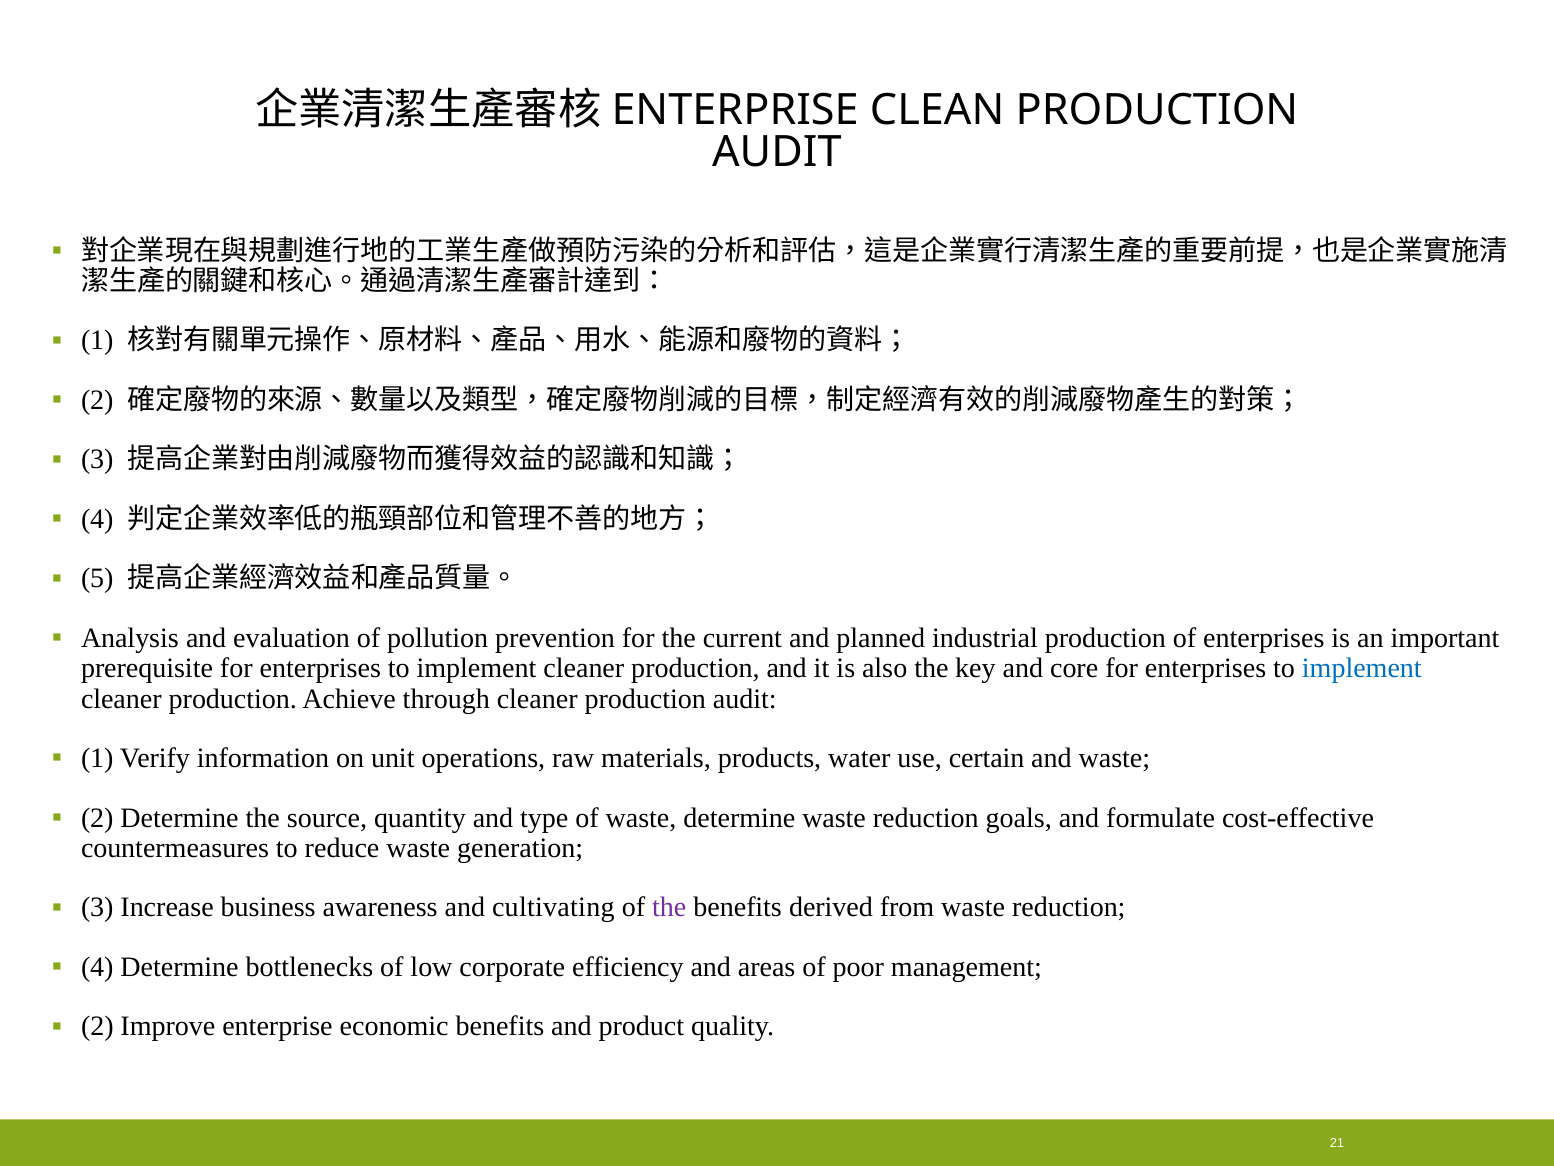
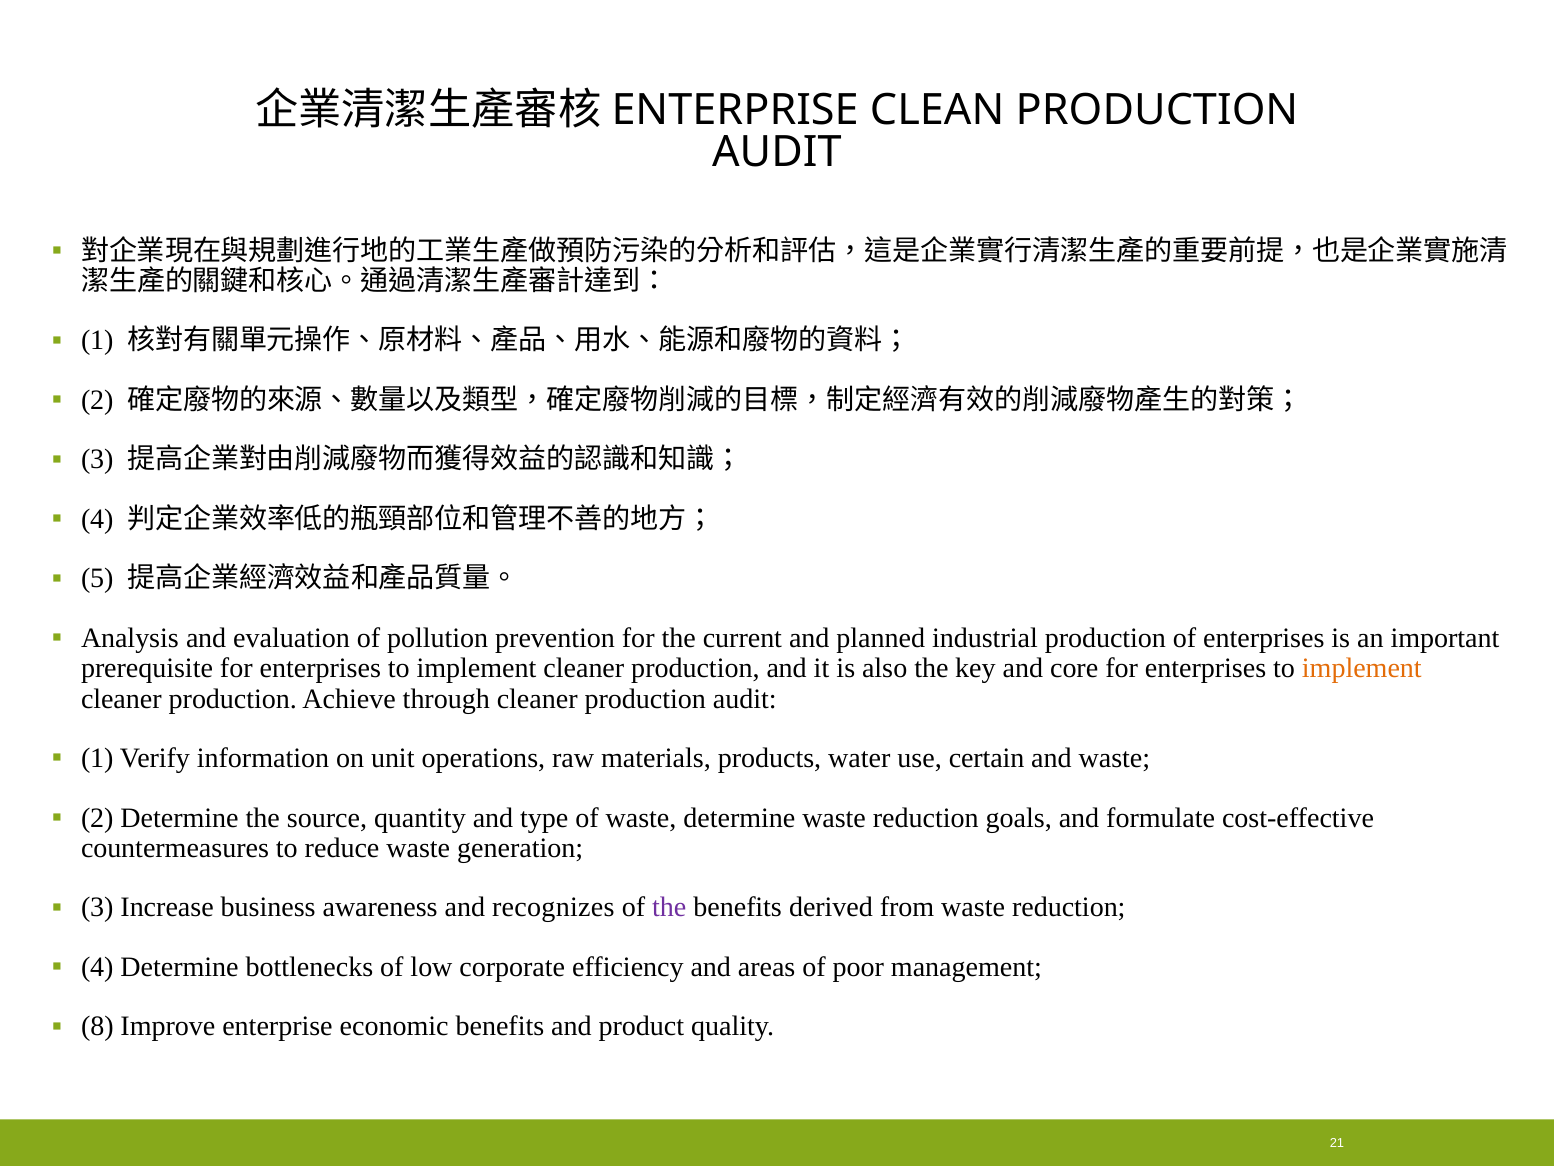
implement at (1362, 668) colour: blue -> orange
cultivating: cultivating -> recognizes
2 at (97, 1026): 2 -> 8
